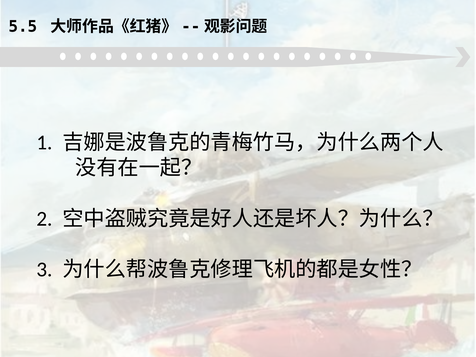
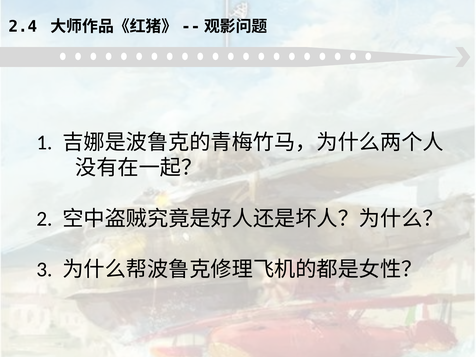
5.5: 5.5 -> 2.4
